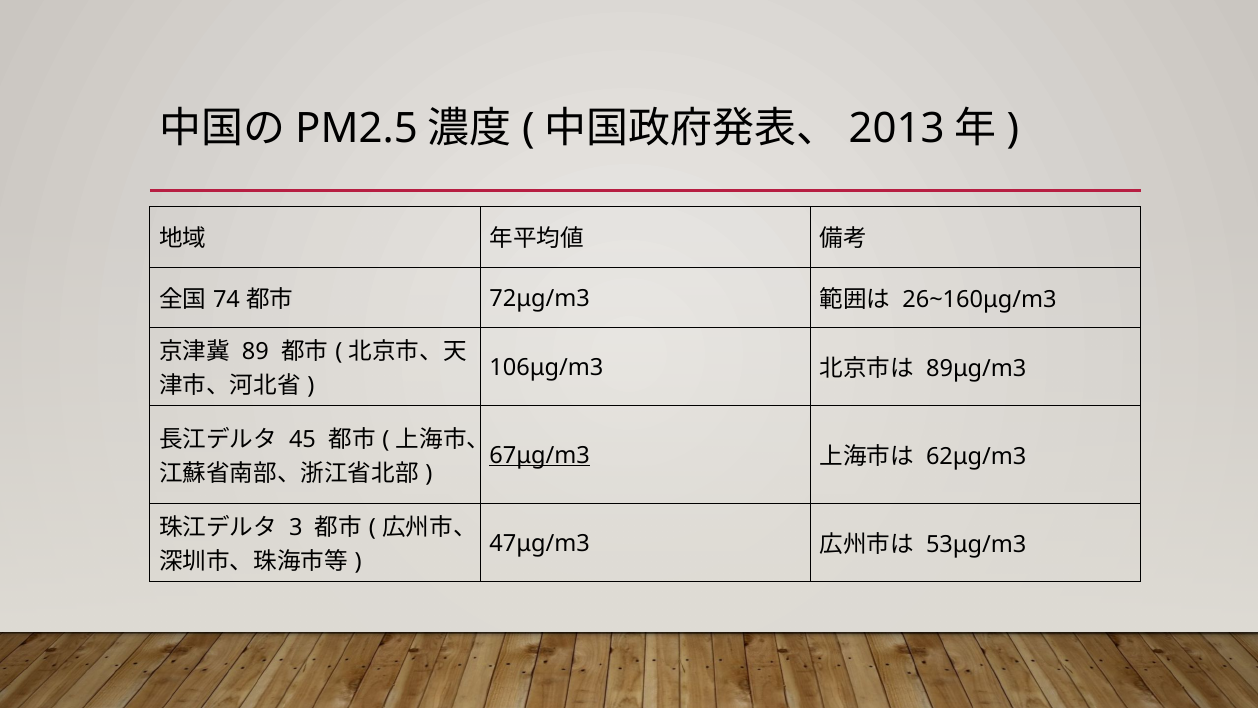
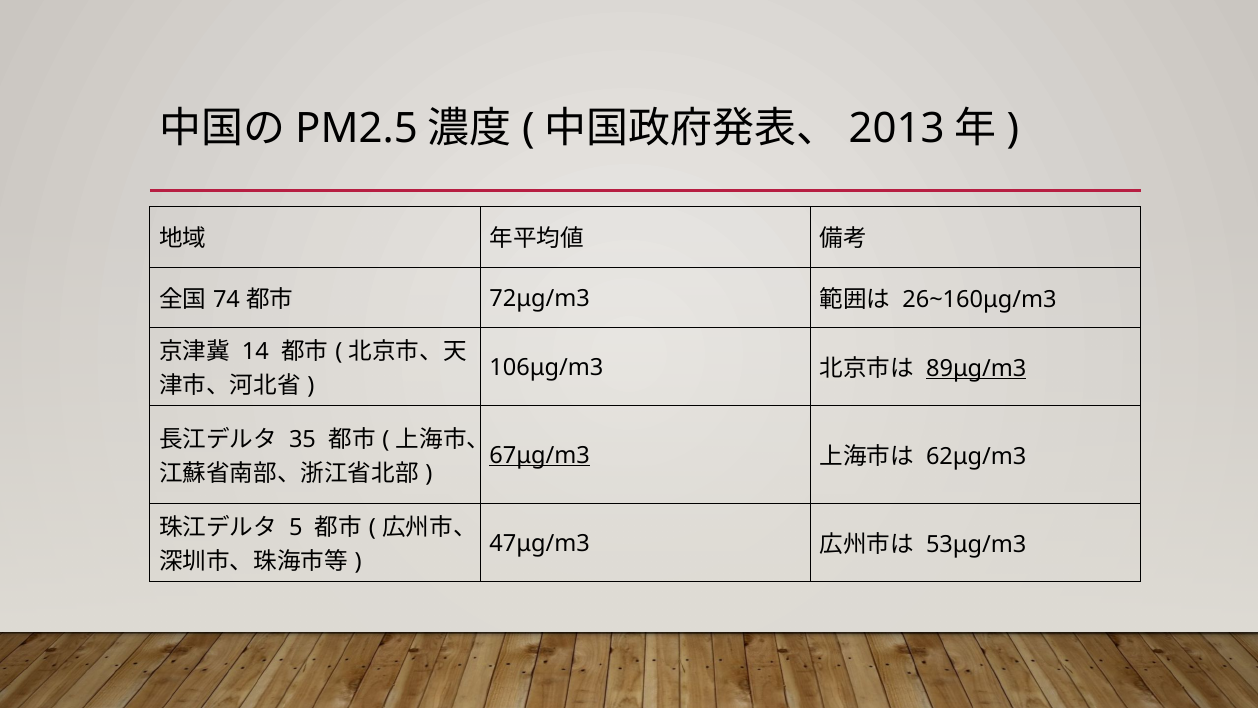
89: 89 -> 14
89μg/m3 underline: none -> present
45: 45 -> 35
3: 3 -> 5
